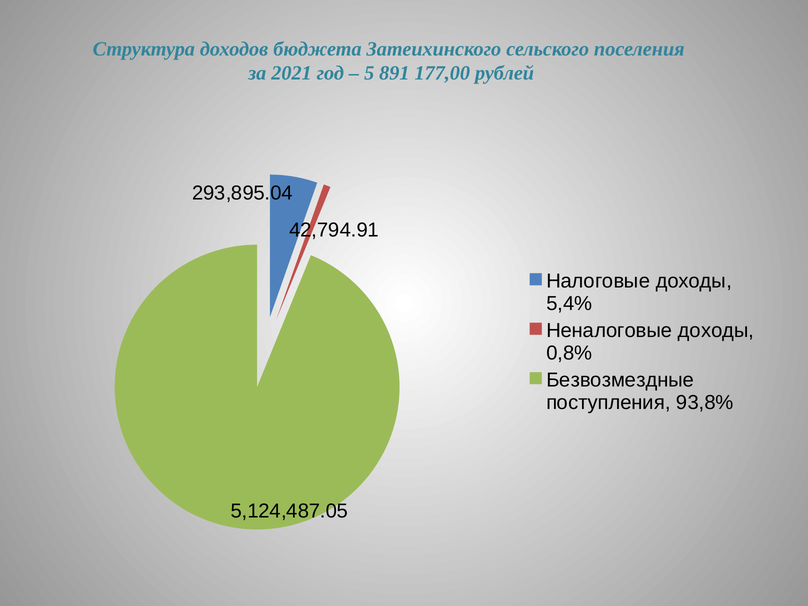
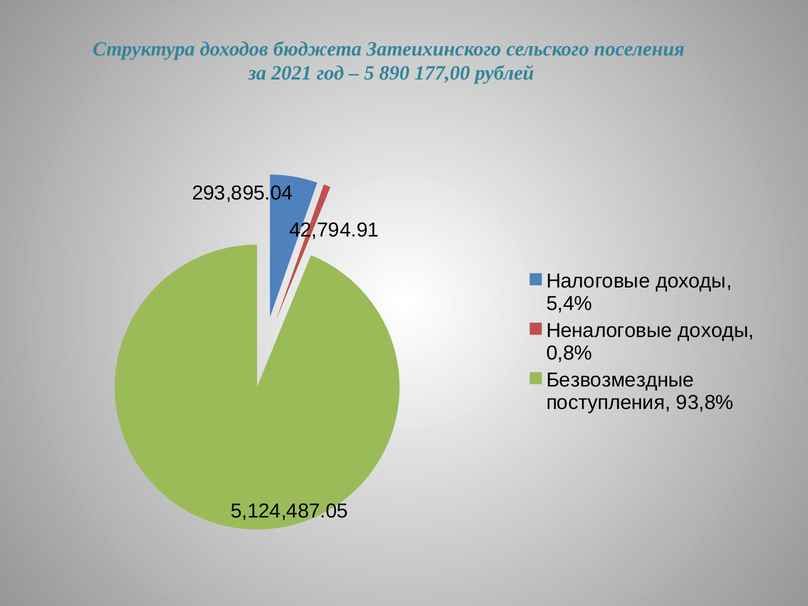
891: 891 -> 890
